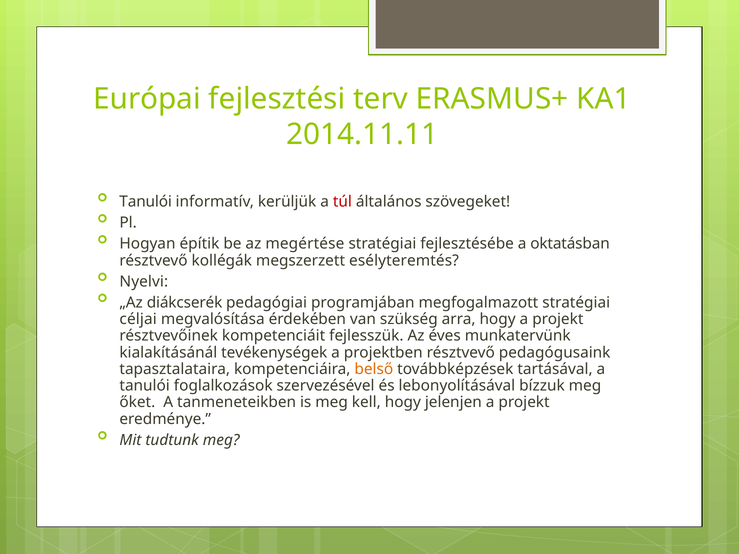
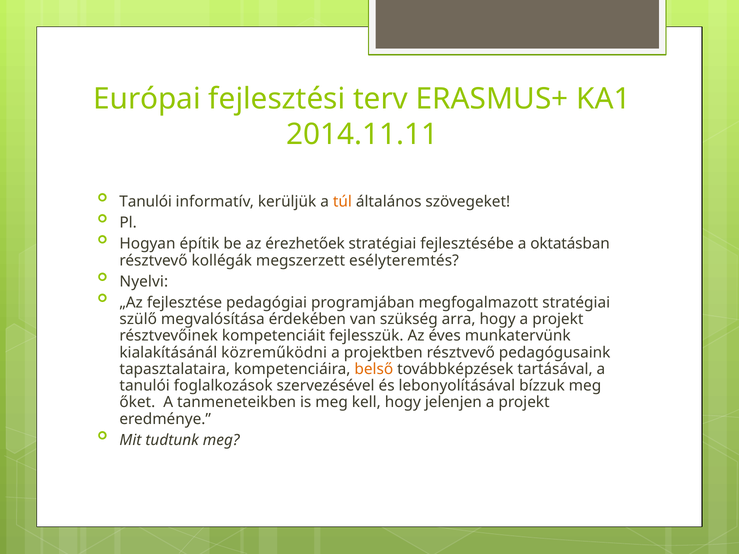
túl colour: red -> orange
megértése: megértése -> érezhetőek
diákcserék: diákcserék -> fejlesztése
céljai: céljai -> szülő
tevékenységek: tevékenységek -> közreműködni
